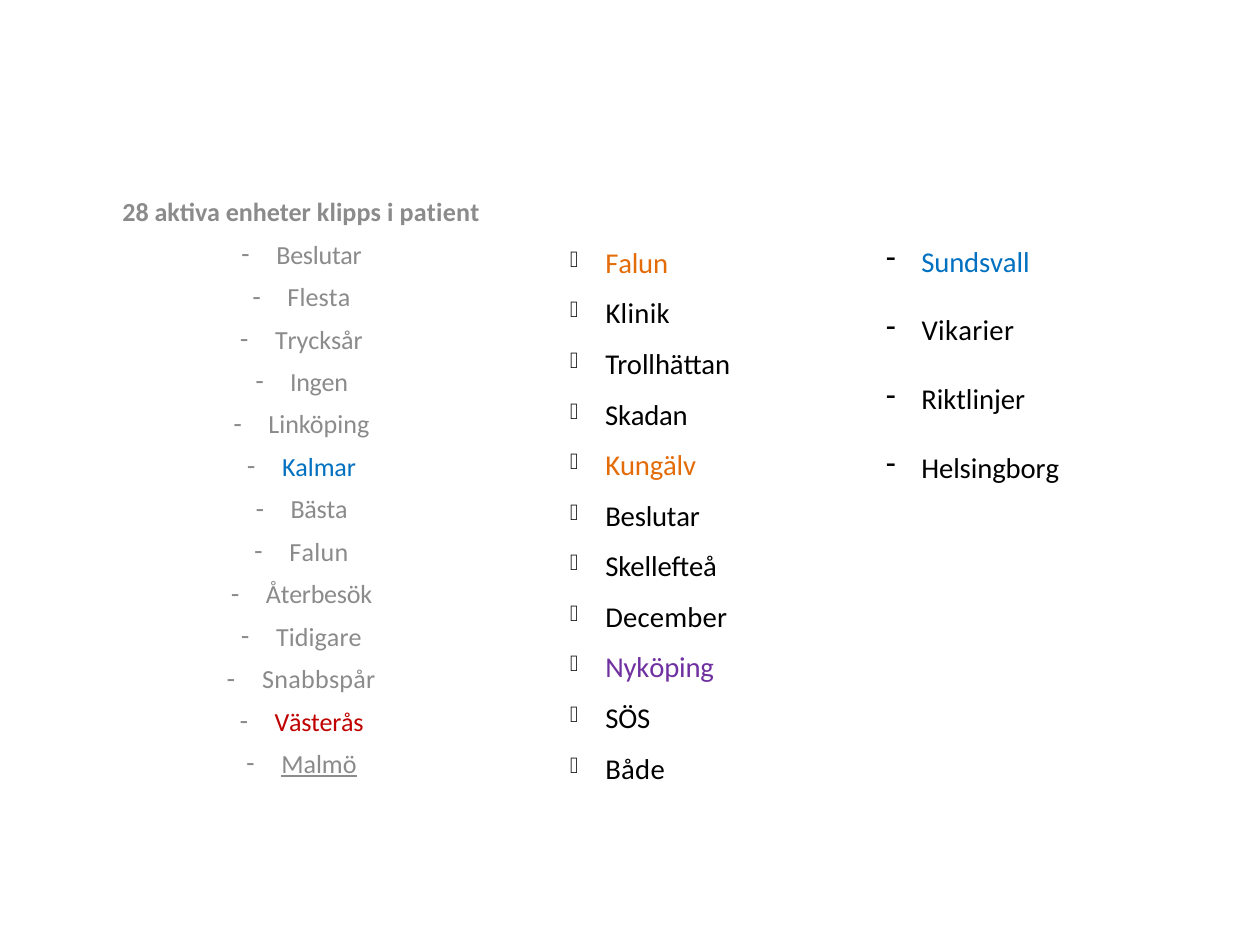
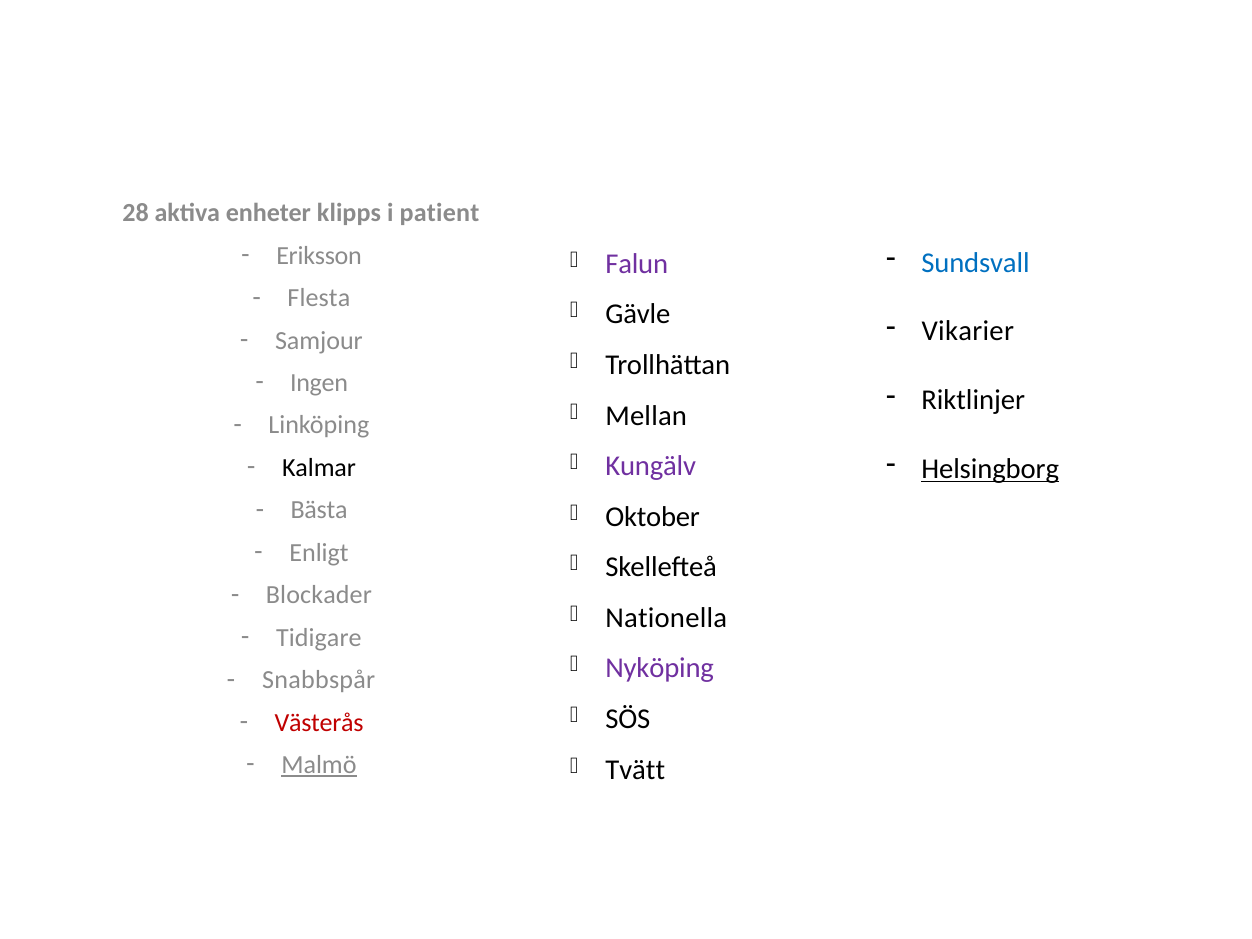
Beslutar at (319, 256): Beslutar -> Eriksson
Falun at (637, 264) colour: orange -> purple
Klinik: Klinik -> Gävle
Trycksår: Trycksår -> Samjour
Skadan: Skadan -> Mellan
Kungälv colour: orange -> purple
Helsingborg underline: none -> present
Kalmar colour: blue -> black
Beslutar at (653, 517): Beslutar -> Oktober
Falun at (319, 553): Falun -> Enligt
Återbesök: Återbesök -> Blockader
December: December -> Nationella
Både: Både -> Tvätt
